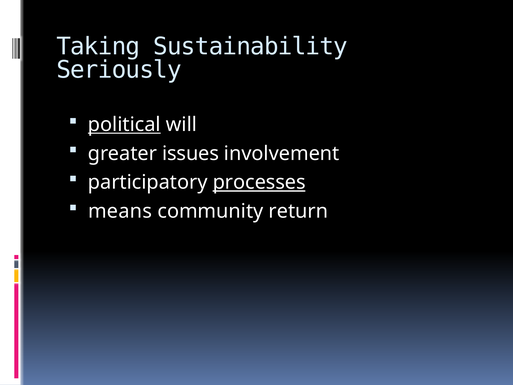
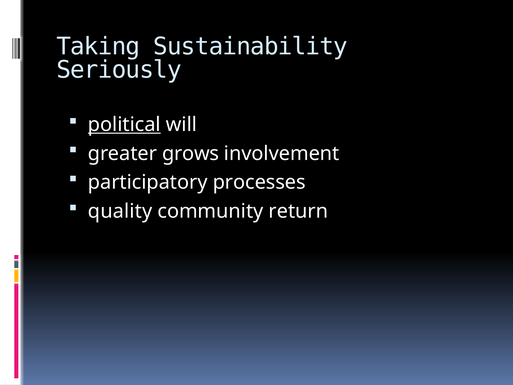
issues: issues -> grows
processes underline: present -> none
means: means -> quality
